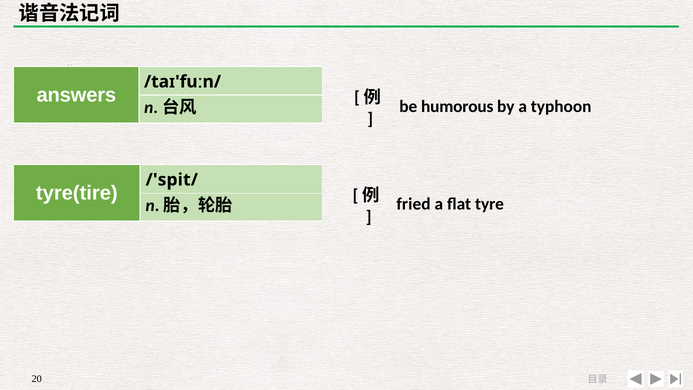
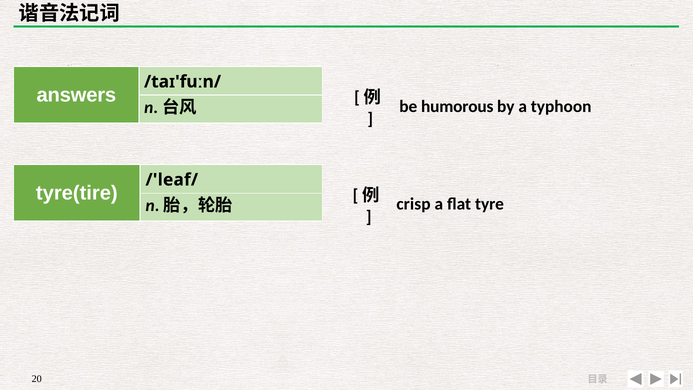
/'spit/: /'spit/ -> /'leaf/
fried: fried -> crisp
